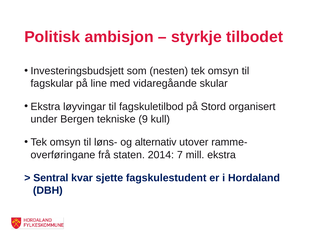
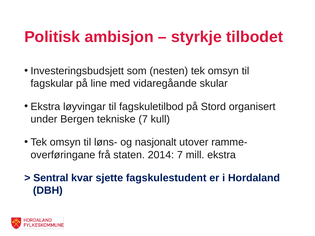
tekniske 9: 9 -> 7
alternativ: alternativ -> nasjonalt
